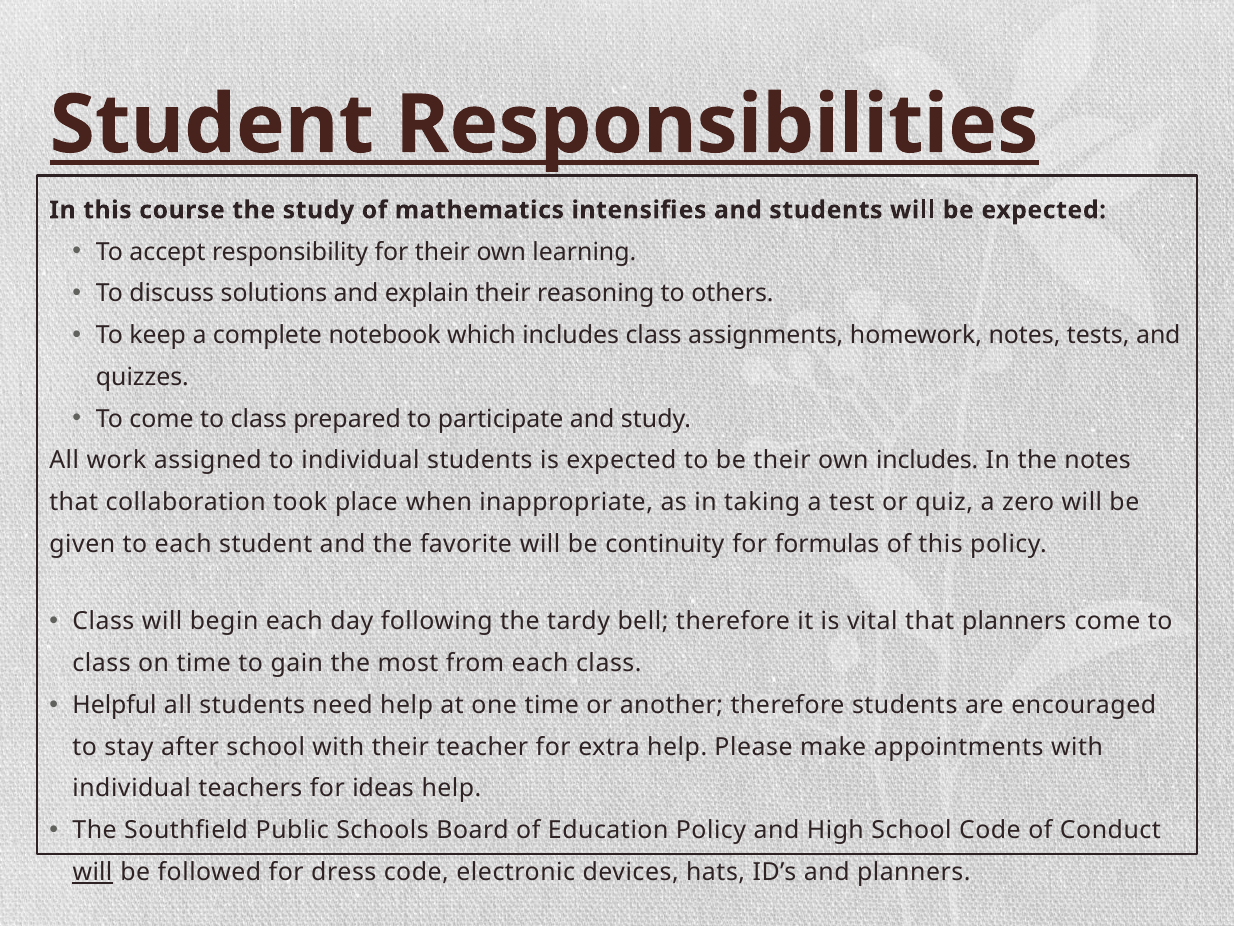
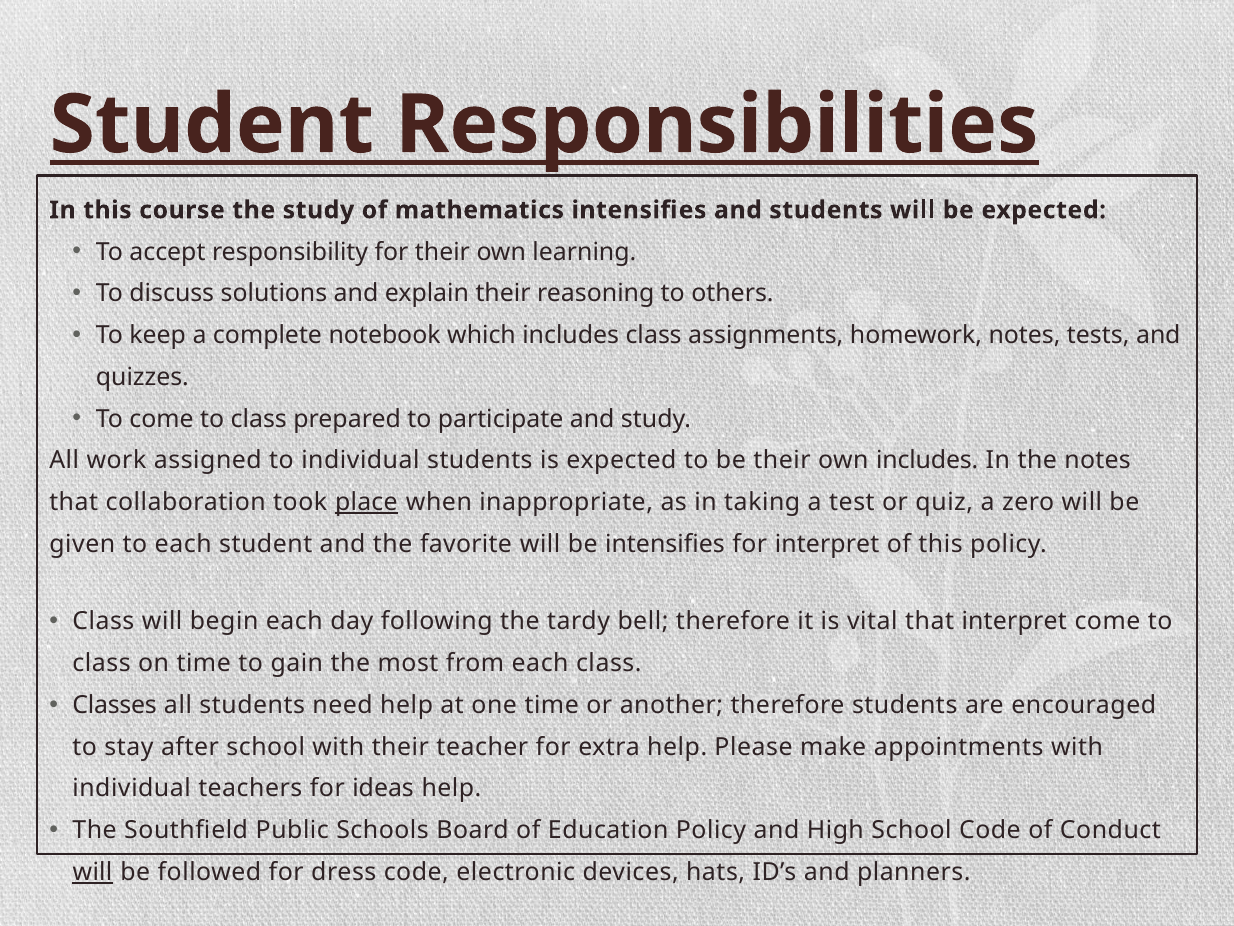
place underline: none -> present
be continuity: continuity -> intensifies
for formulas: formulas -> interpret
that planners: planners -> interpret
Helpful: Helpful -> Classes
